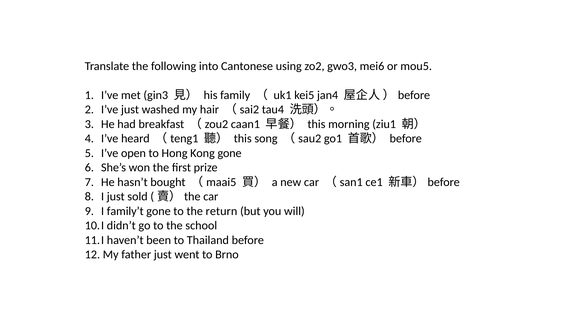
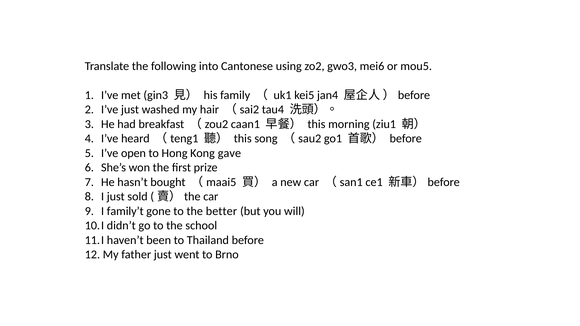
Kong gone: gone -> gave
return: return -> better
